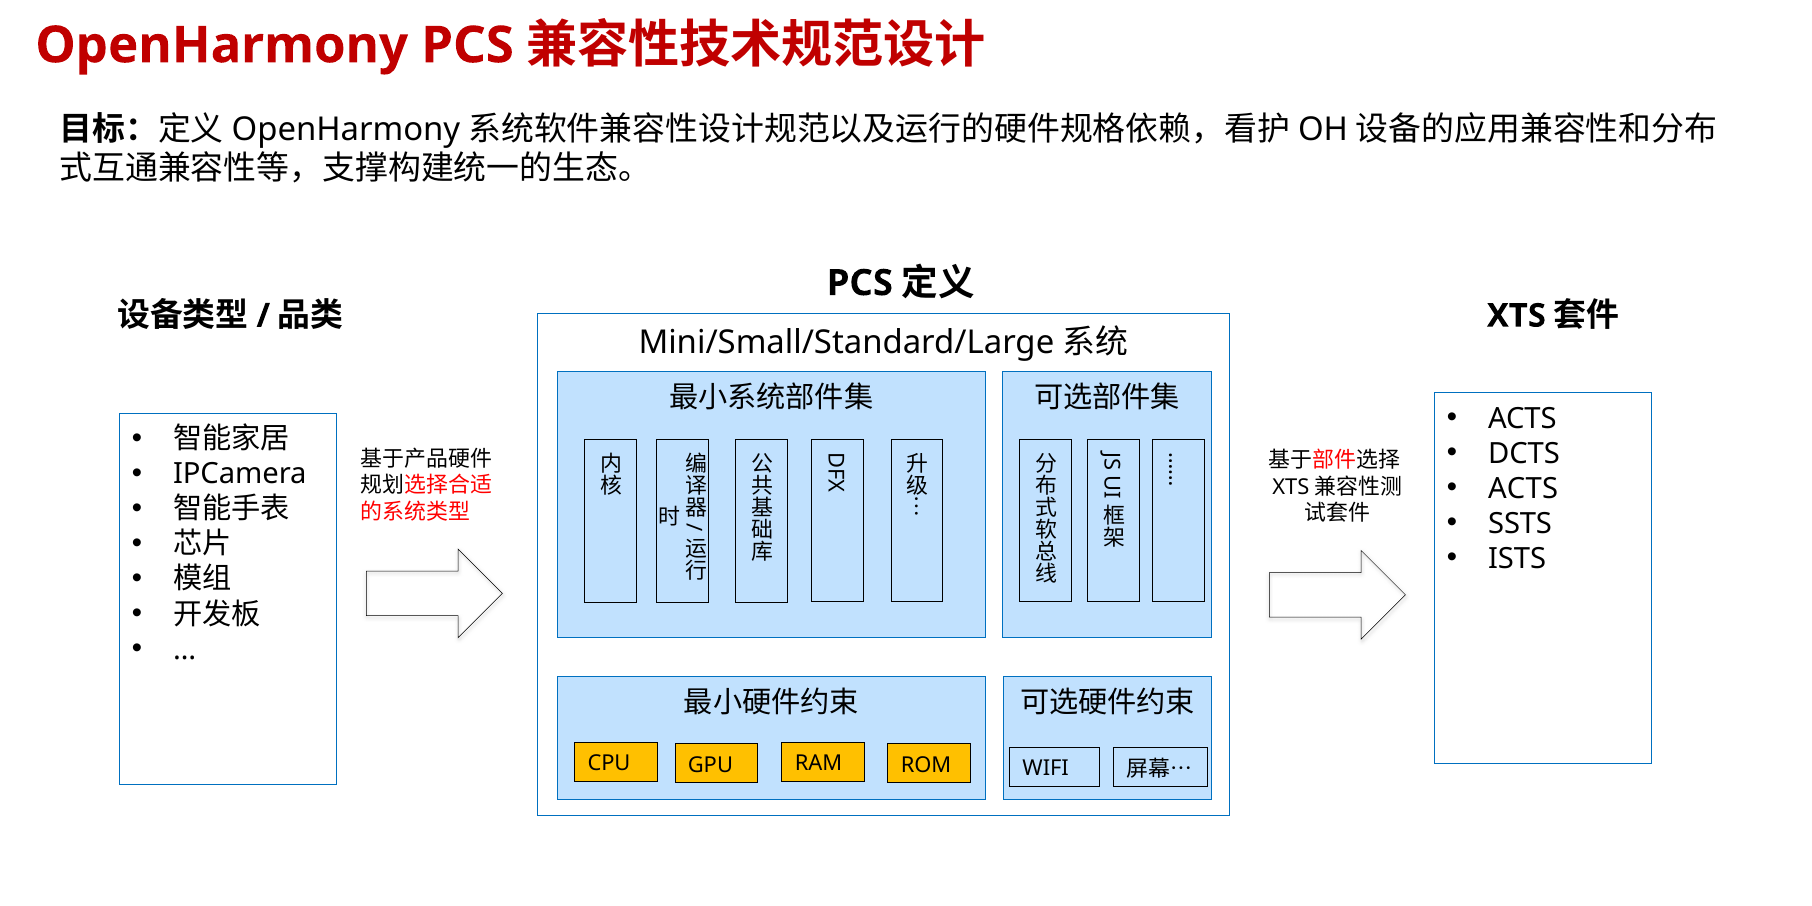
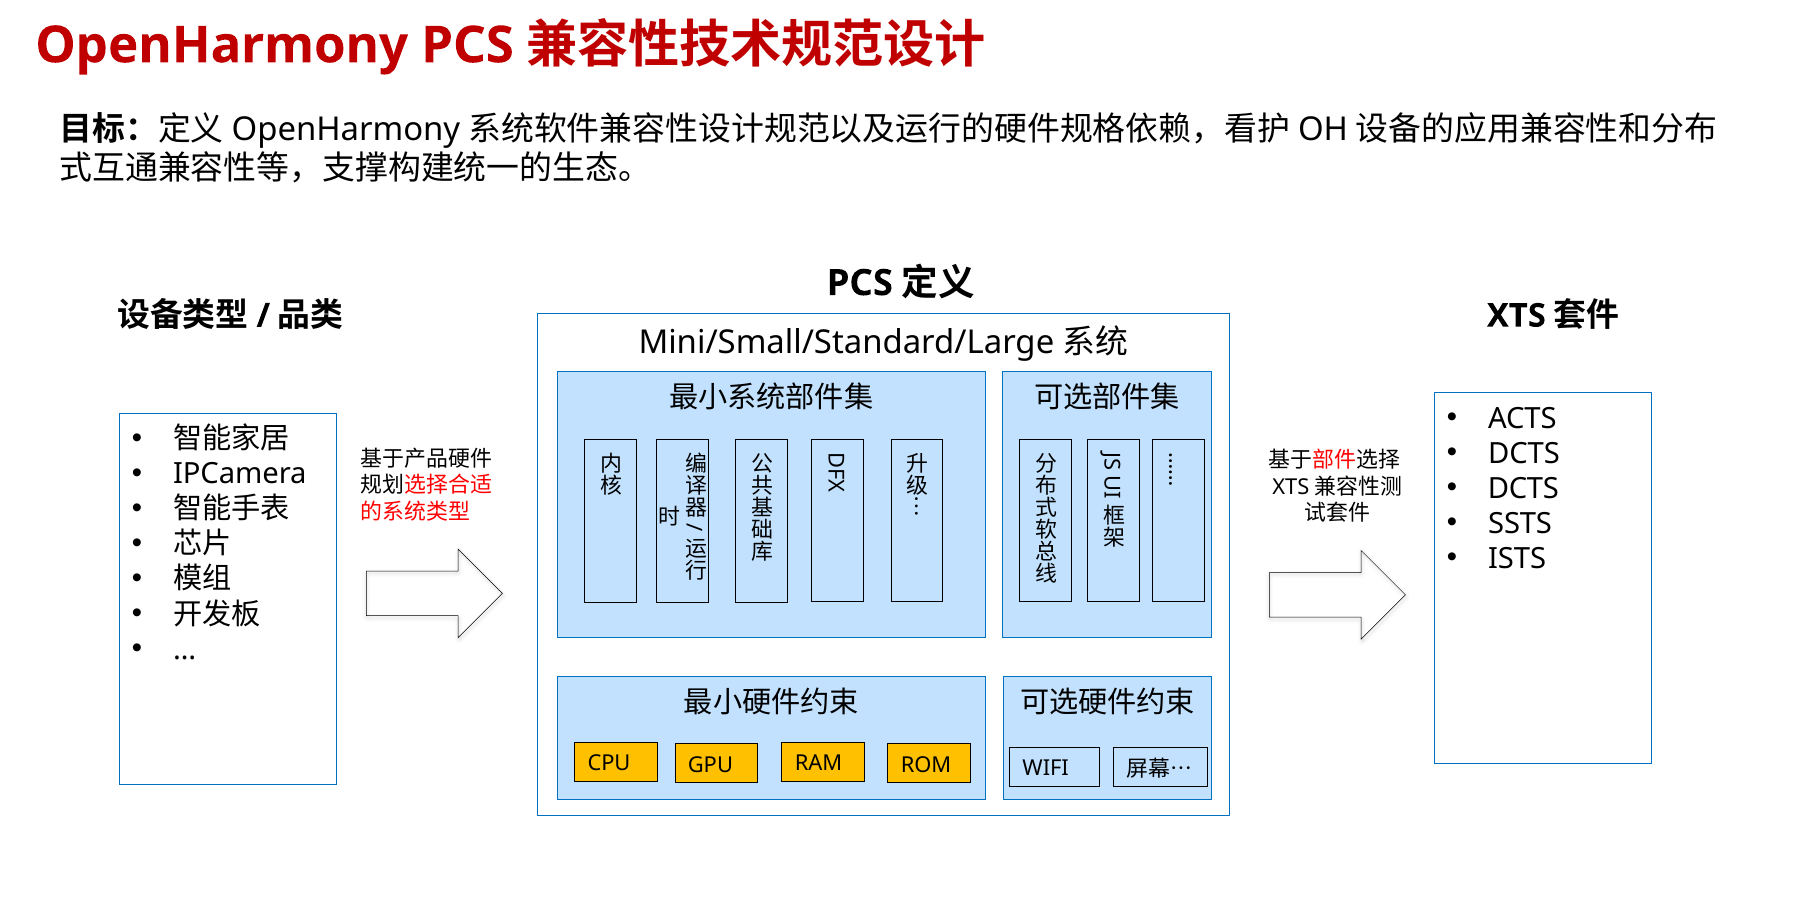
ACTS at (1523, 489): ACTS -> DCTS
